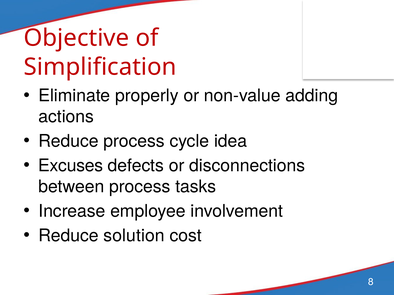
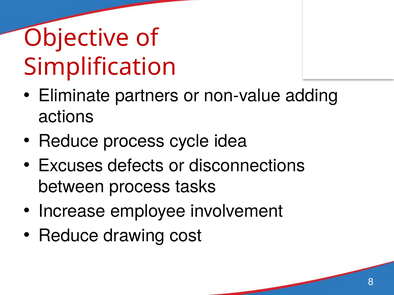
properly: properly -> partners
solution: solution -> drawing
